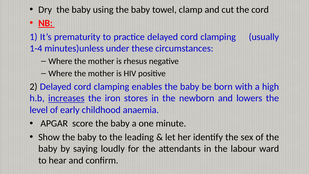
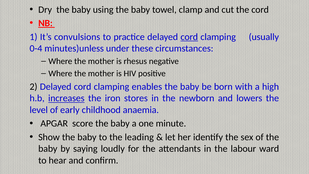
prematurity: prematurity -> convulsions
cord at (189, 37) underline: none -> present
1-4: 1-4 -> 0-4
